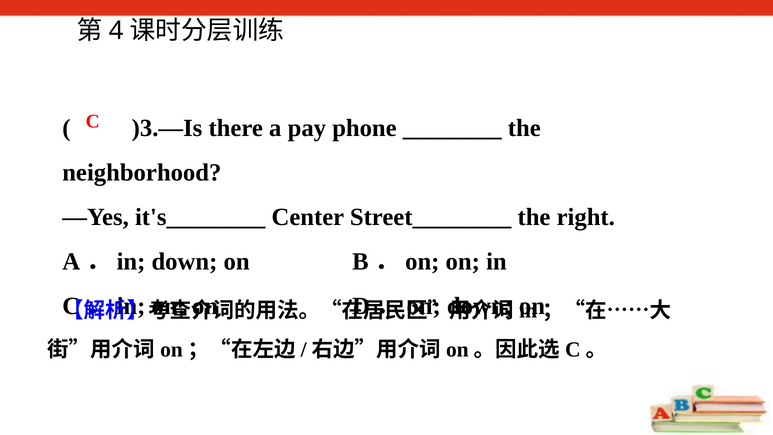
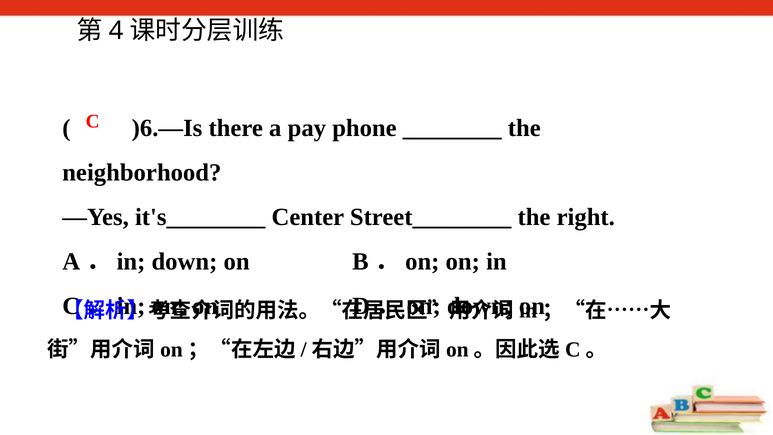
)3.—Is: )3.—Is -> )6.—Is
